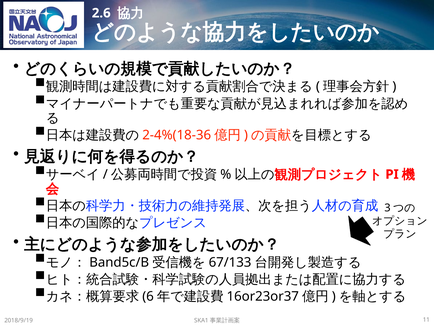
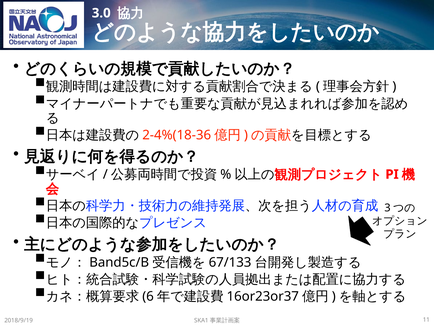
2.6: 2.6 -> 3.0
